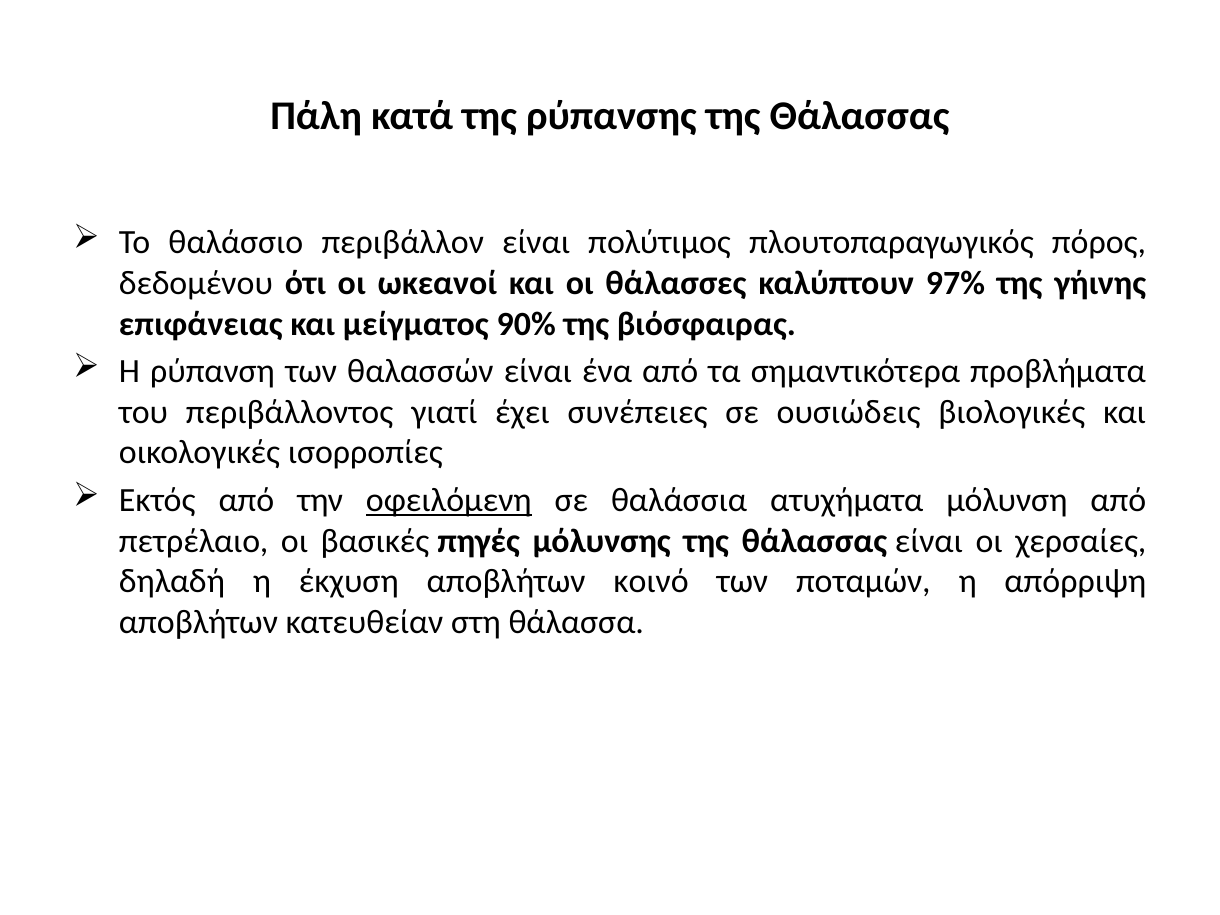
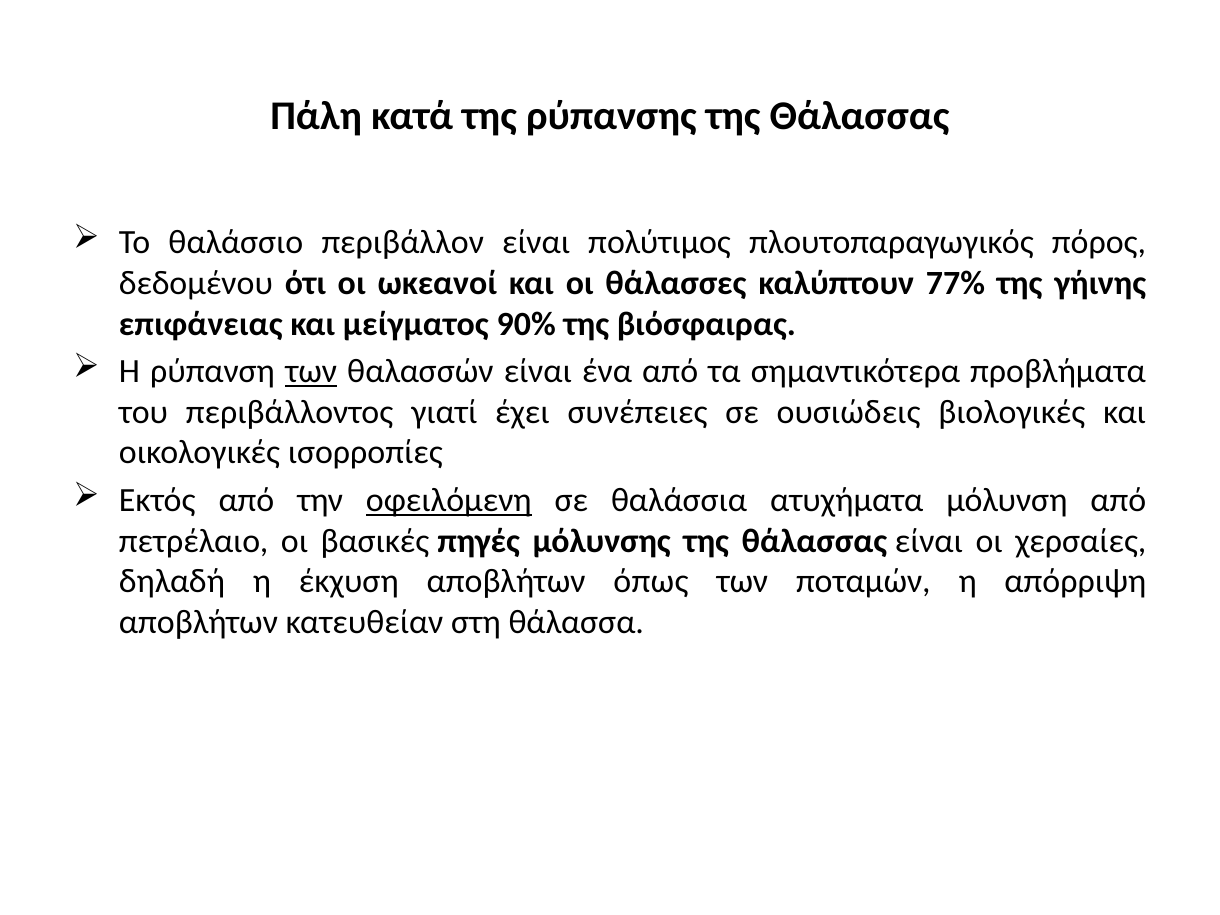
97%: 97% -> 77%
των at (311, 371) underline: none -> present
κοινό: κοινό -> όπως
